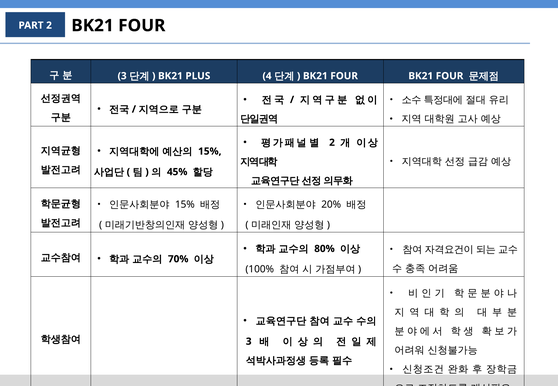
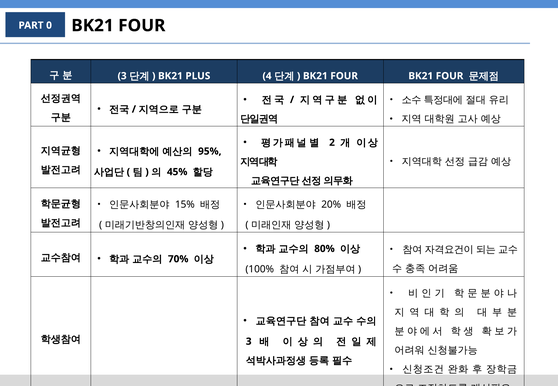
PART 2: 2 -> 0
15% at (210, 151): 15% -> 95%
